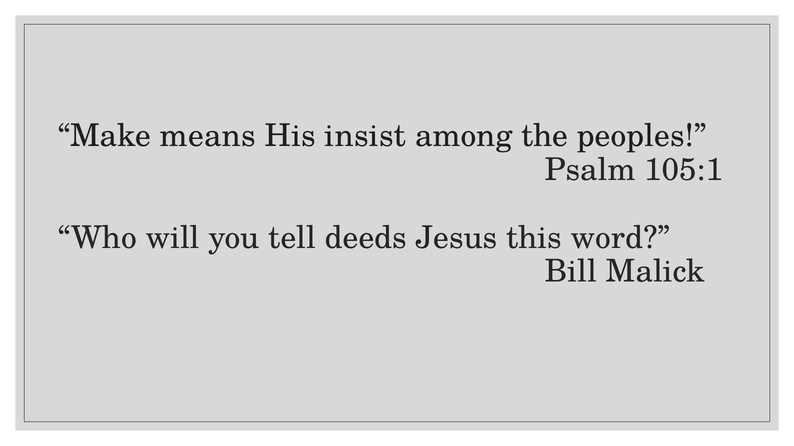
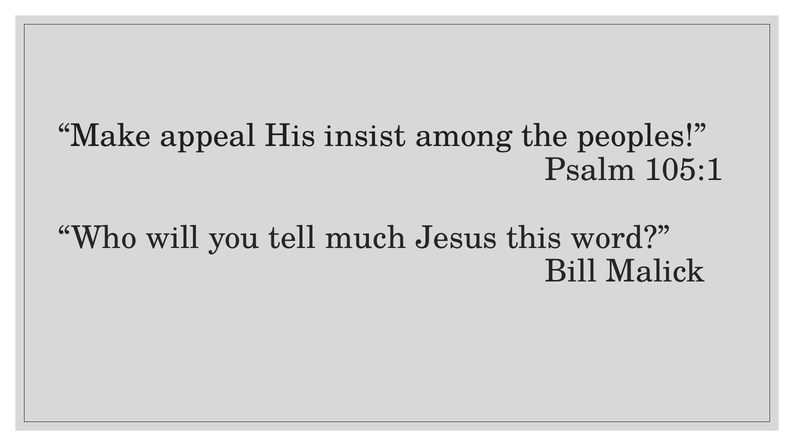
means: means -> appeal
deeds: deeds -> much
